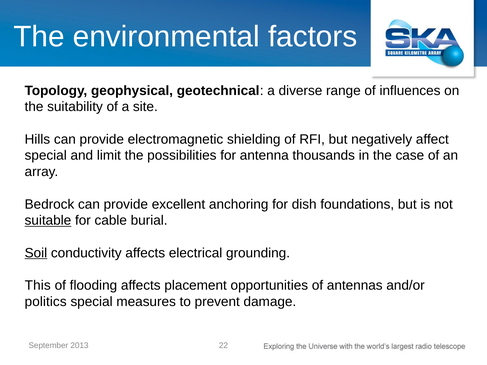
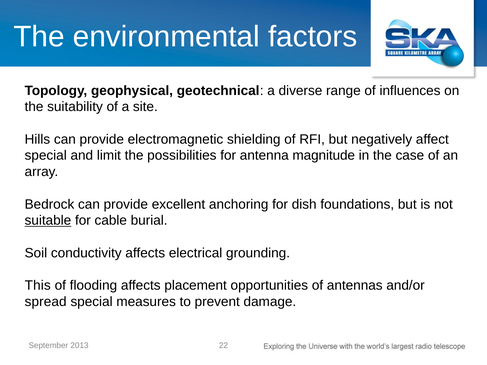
thousands: thousands -> magnitude
Soil underline: present -> none
politics: politics -> spread
